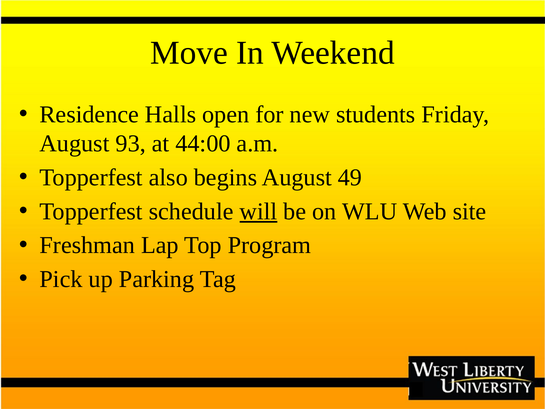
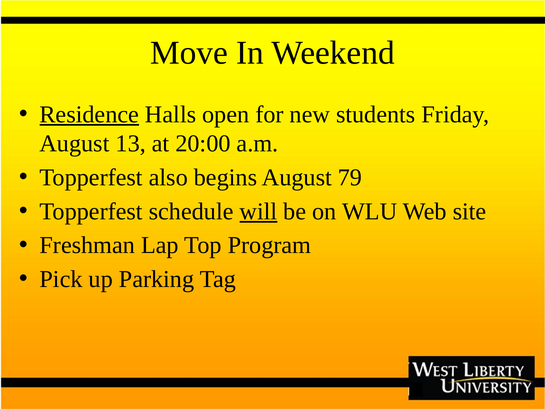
Residence underline: none -> present
93: 93 -> 13
44:00: 44:00 -> 20:00
49: 49 -> 79
